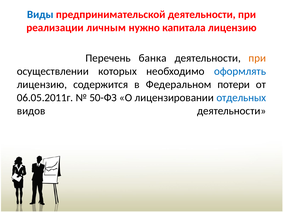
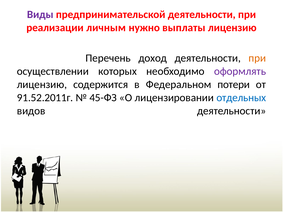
Виды colour: blue -> purple
капитала: капитала -> выплаты
банка: банка -> доход
оформлять colour: blue -> purple
06.05.2011г: 06.05.2011г -> 91.52.2011г
50-ФЗ: 50-ФЗ -> 45-ФЗ
